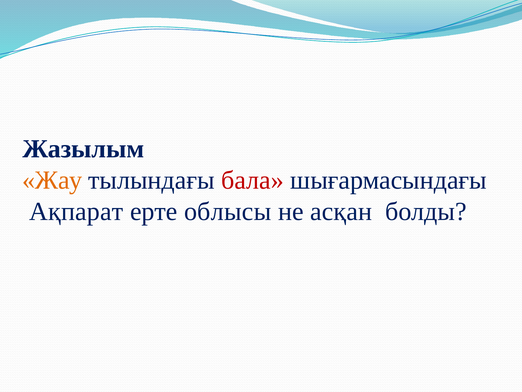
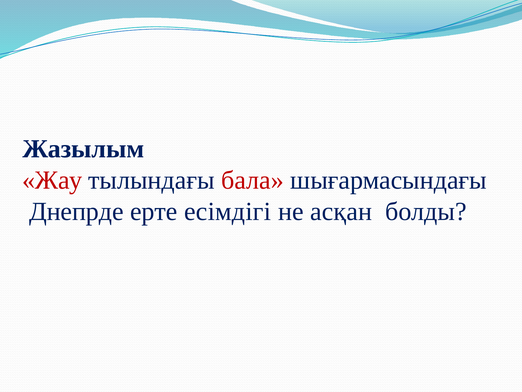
Жау colour: orange -> red
Ақпарат: Ақпарат -> Днепрде
облысы: облысы -> есімдігі
